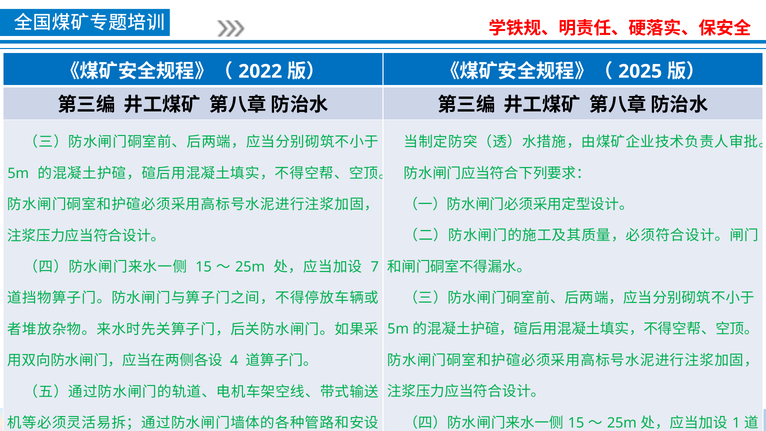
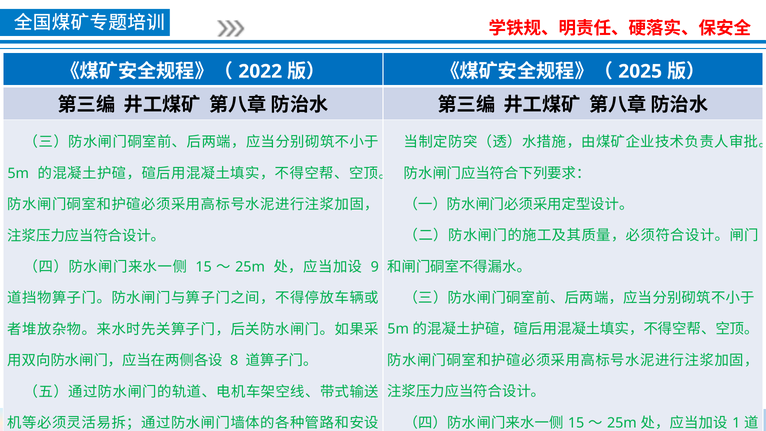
7: 7 -> 9
4: 4 -> 8
